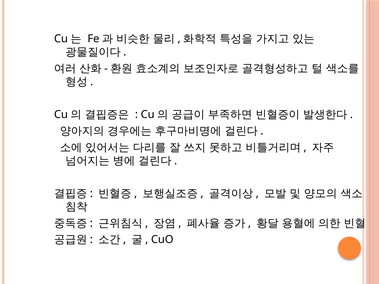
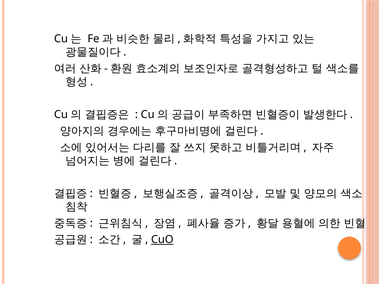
CuO underline: none -> present
